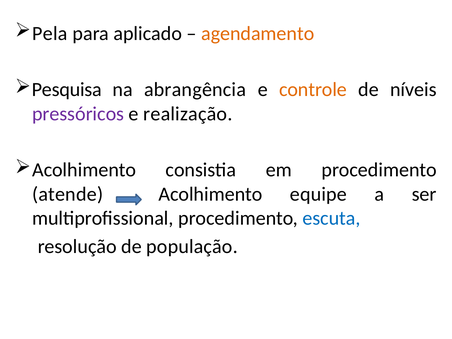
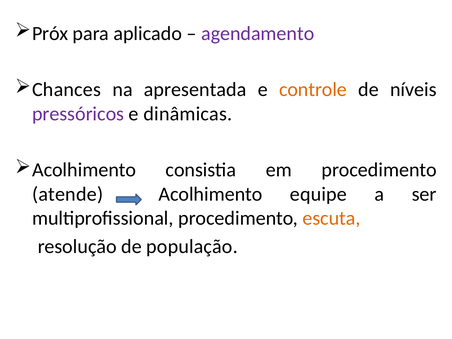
Pela: Pela -> Próx
agendamento colour: orange -> purple
Pesquisa: Pesquisa -> Chances
abrangência: abrangência -> apresentada
realização: realização -> dinâmicas
escuta colour: blue -> orange
